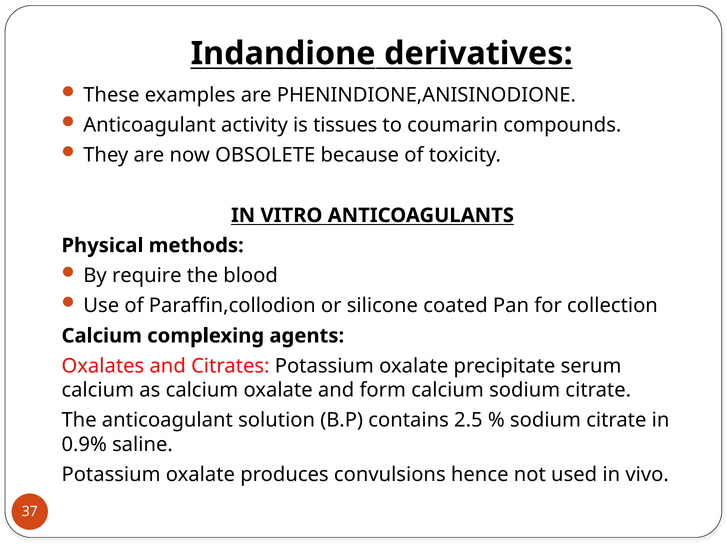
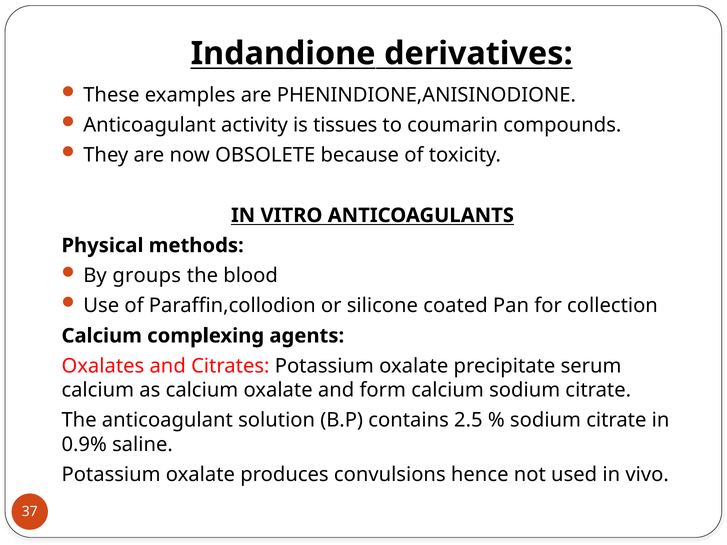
require: require -> groups
